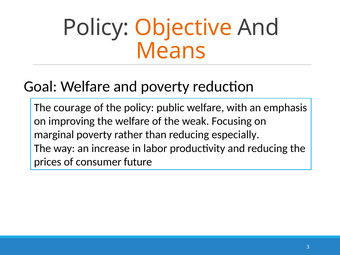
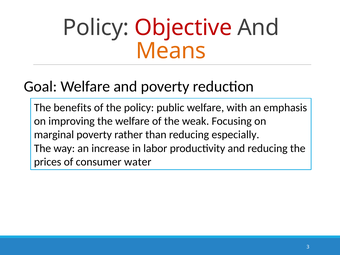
Objective colour: orange -> red
courage: courage -> benefits
future: future -> water
